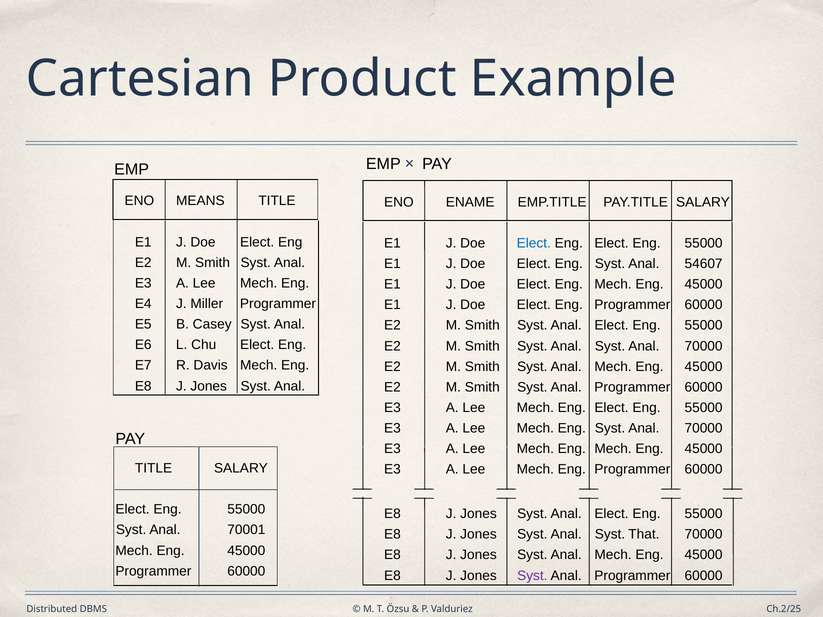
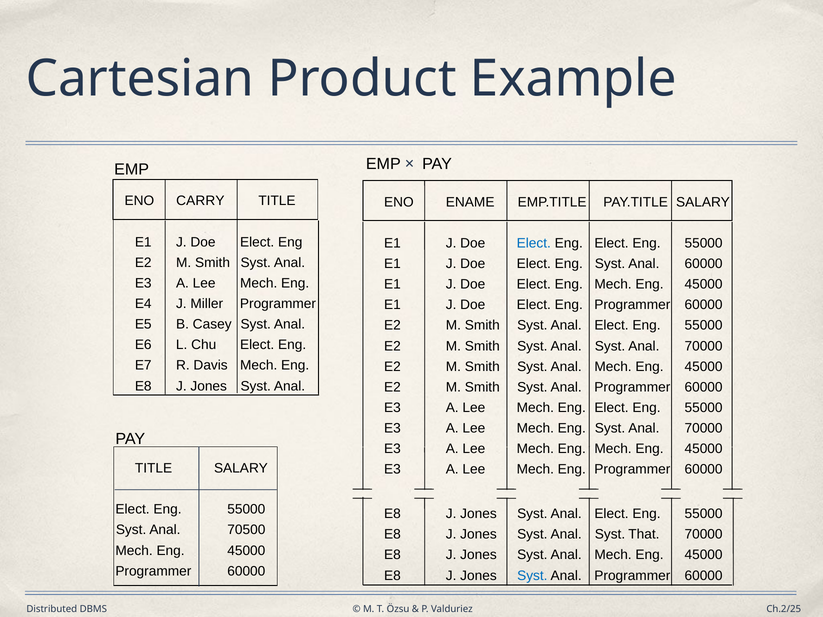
MEANS: MEANS -> CARRY
Anal 54607: 54607 -> 60000
70001: 70001 -> 70500
Syst at (532, 576) colour: purple -> blue
